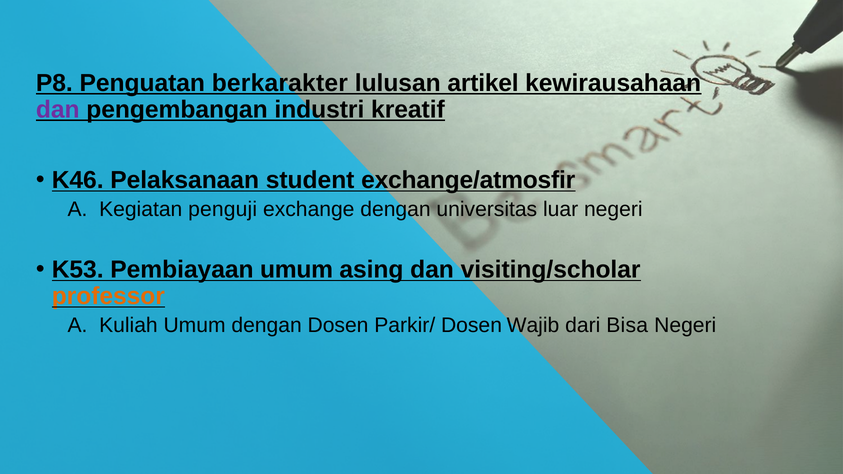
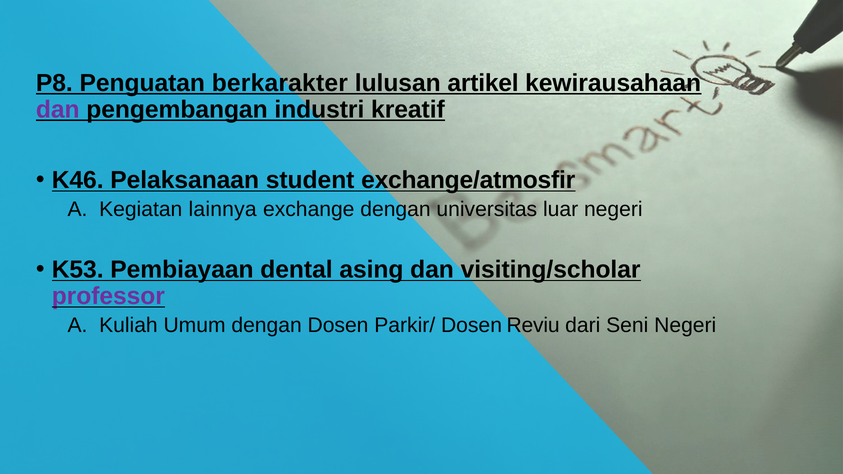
penguji: penguji -> lainnya
Pembiayaan umum: umum -> dental
professor colour: orange -> purple
Wajib: Wajib -> Reviu
Bisa: Bisa -> Seni
